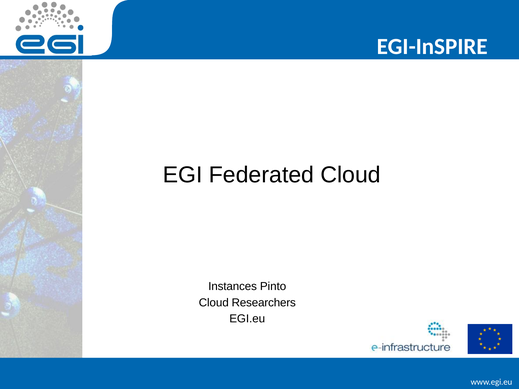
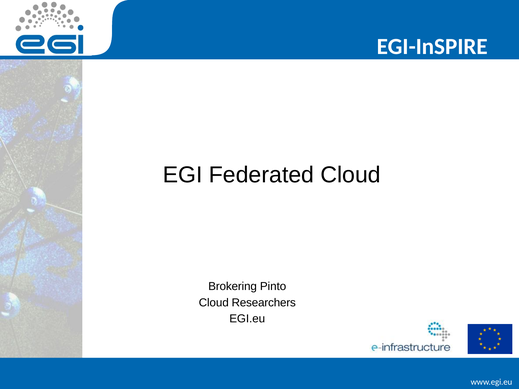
Instances: Instances -> Brokering
